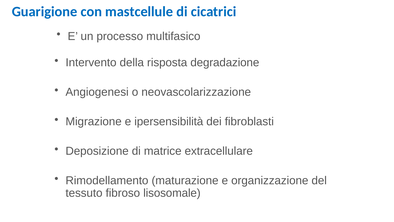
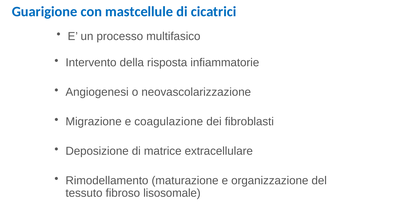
degradazione: degradazione -> infiammatorie
ipersensibilità: ipersensibilità -> coagulazione
